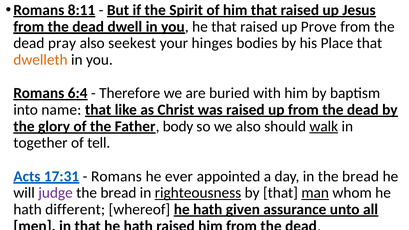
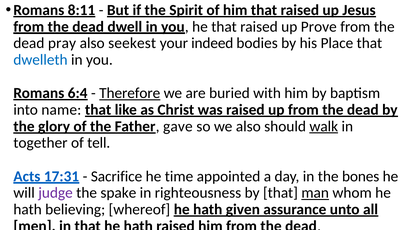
hinges: hinges -> indeed
dwelleth colour: orange -> blue
Therefore underline: none -> present
body: body -> gave
Romans at (116, 176): Romans -> Sacrifice
ever: ever -> time
in the bread: bread -> bones
bread at (118, 193): bread -> spake
righteousness underline: present -> none
different: different -> believing
